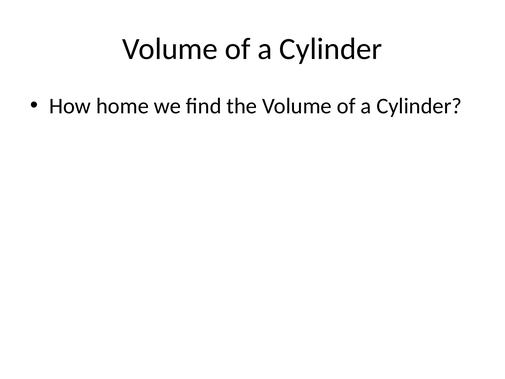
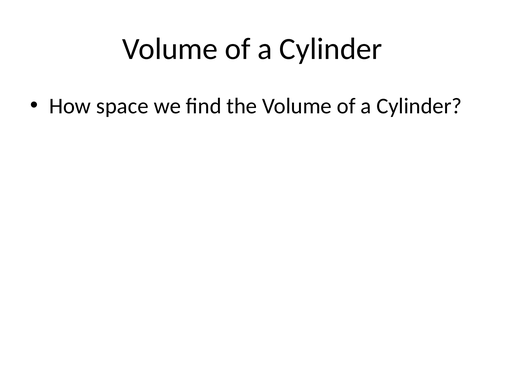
home: home -> space
